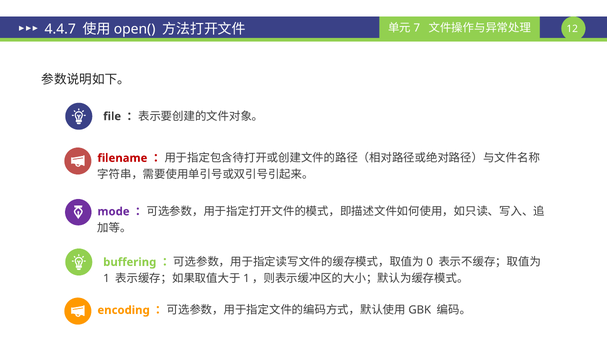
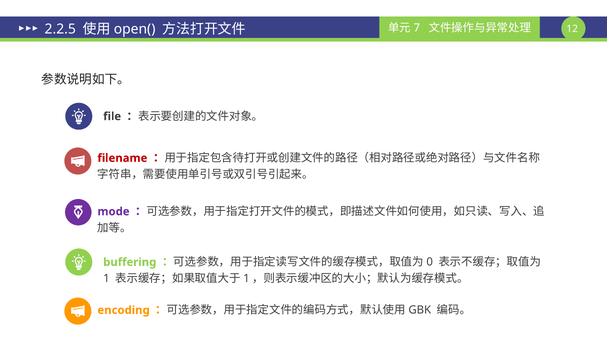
4.4.7: 4.4.7 -> 2.2.5
